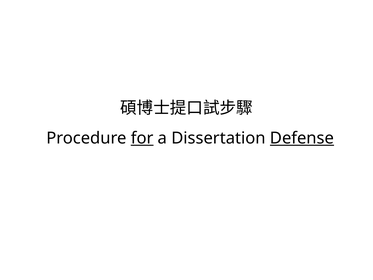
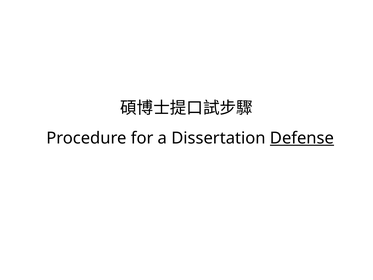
for underline: present -> none
